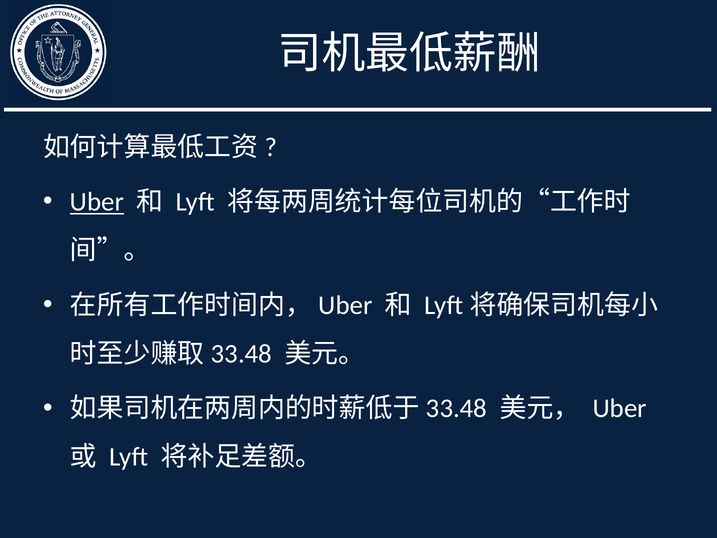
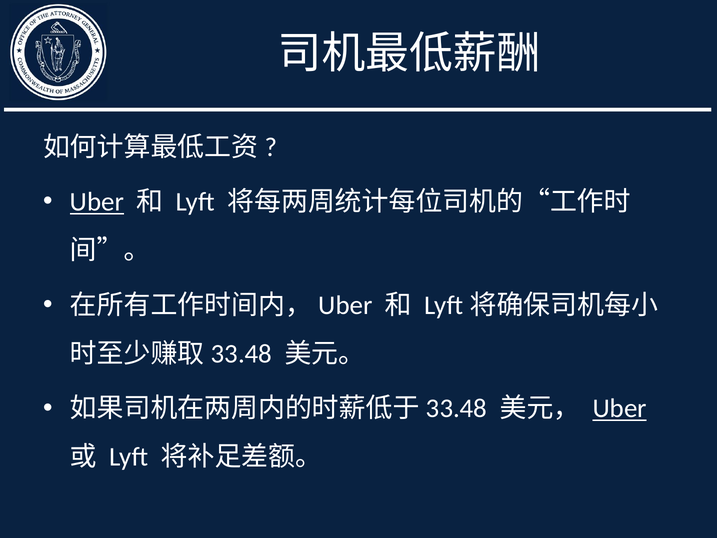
Uber at (620, 408) underline: none -> present
